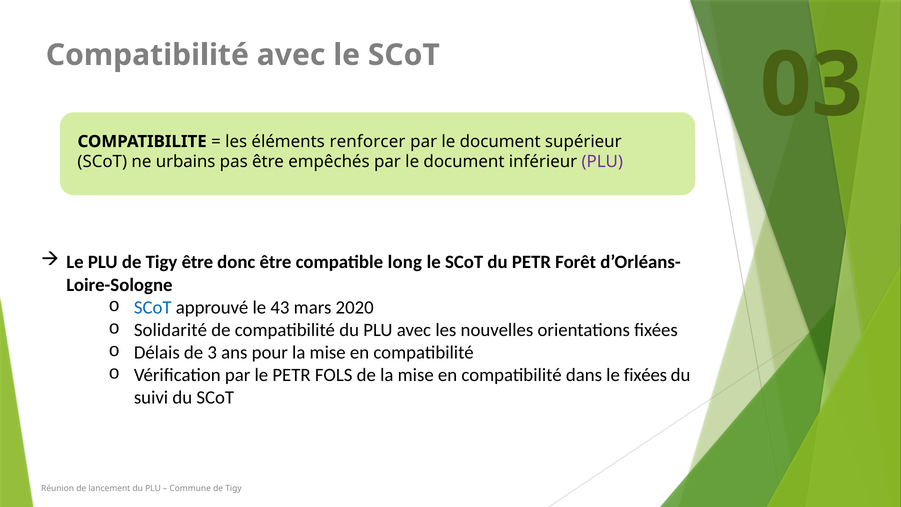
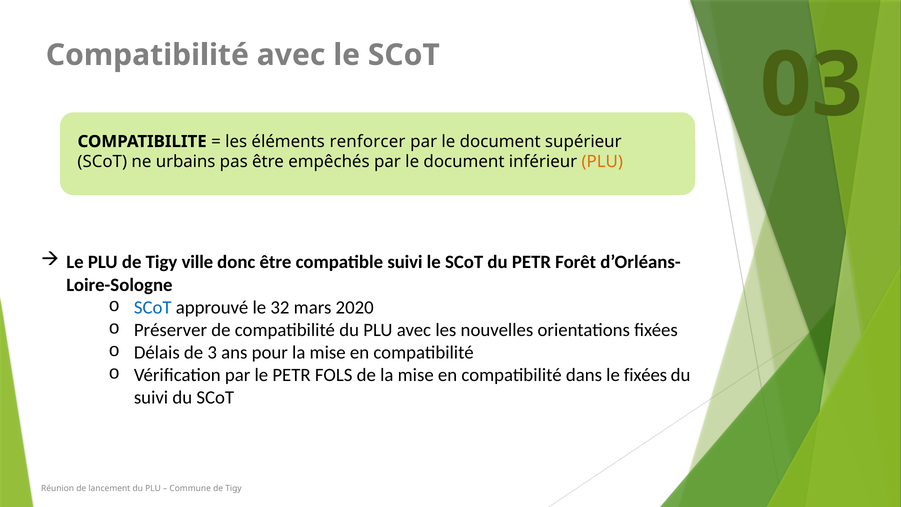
PLU at (602, 162) colour: purple -> orange
Tigy être: être -> ville
compatible long: long -> suivi
43: 43 -> 32
Solidarité: Solidarité -> Préserver
